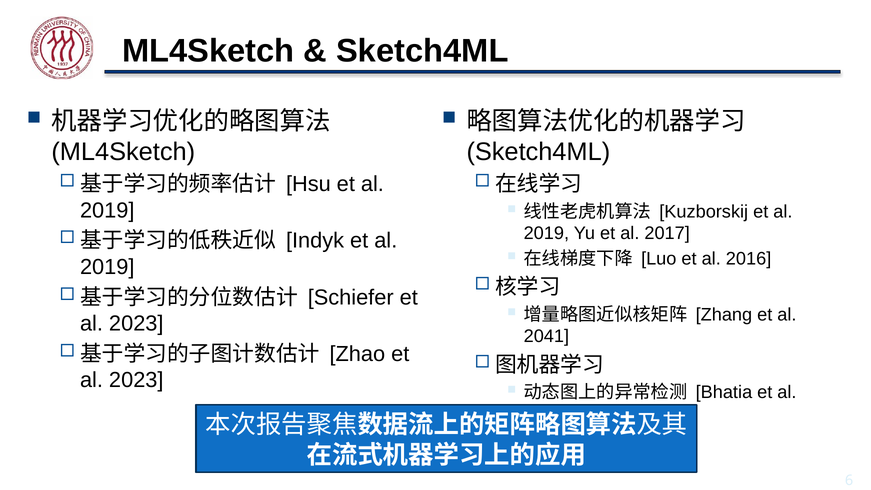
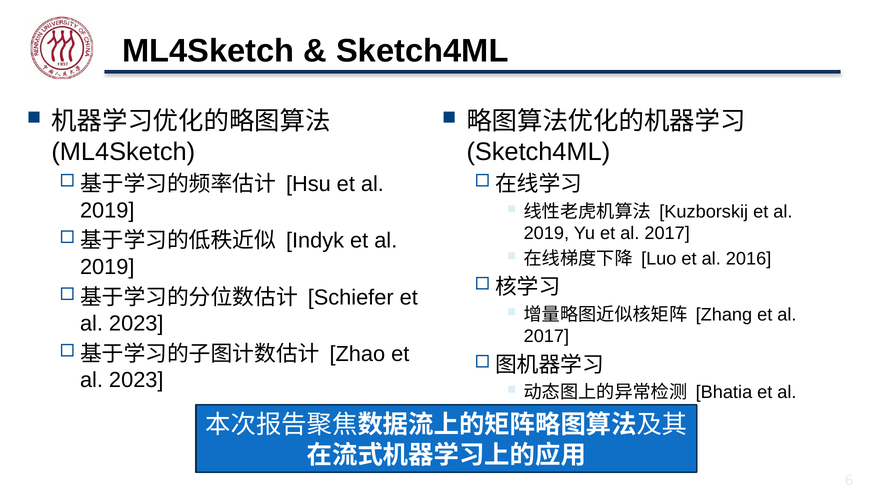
2041 at (546, 336): 2041 -> 2017
